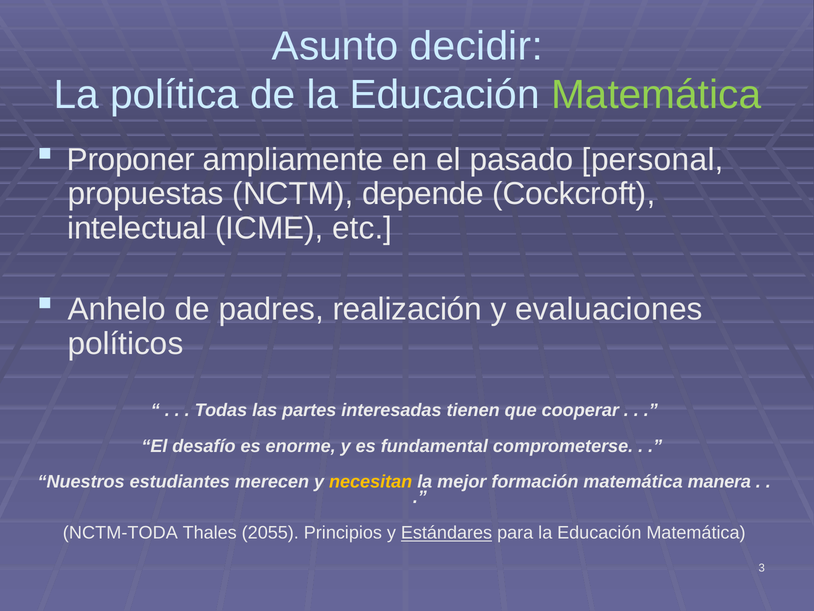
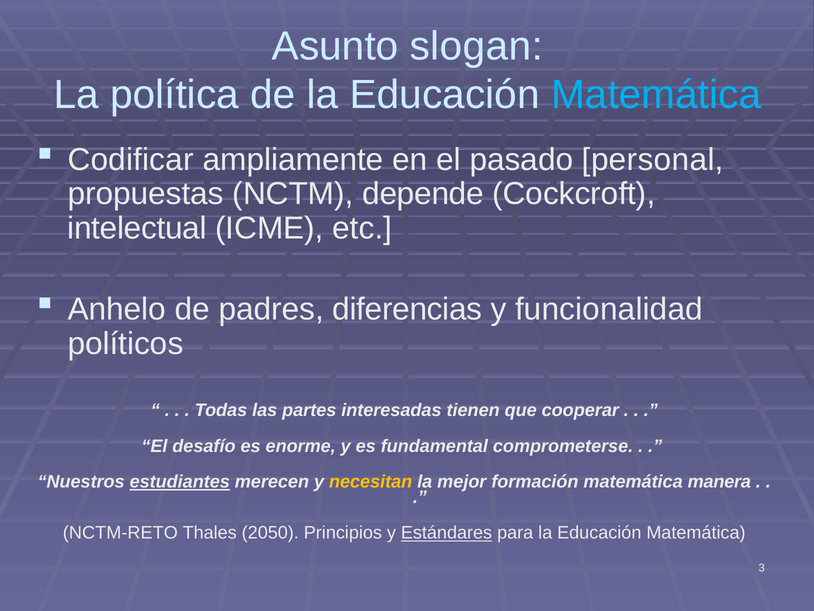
decidir: decidir -> slogan
Matemática at (656, 95) colour: light green -> light blue
Proponer: Proponer -> Codificar
realización: realización -> diferencias
evaluaciones: evaluaciones -> funcionalidad
estudiantes underline: none -> present
NCTM-TODA: NCTM-TODA -> NCTM-RETO
2055: 2055 -> 2050
